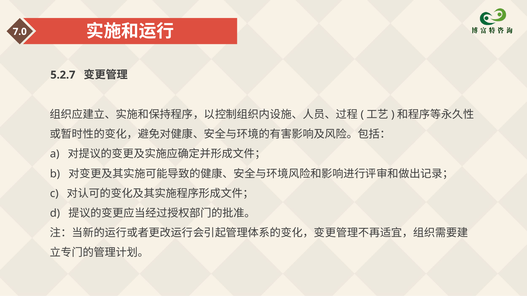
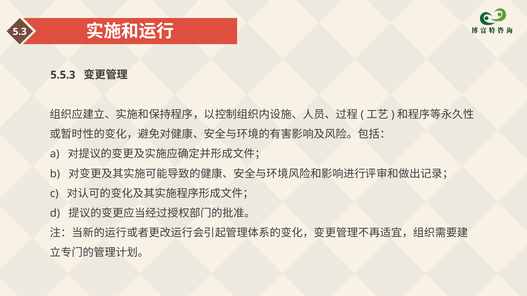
7.0: 7.0 -> 5.3
5.2.7: 5.2.7 -> 5.5.3
